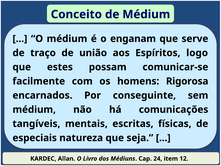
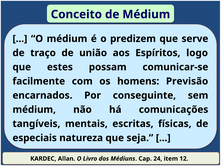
enganam: enganam -> predizem
Rigorosa: Rigorosa -> Previsão
